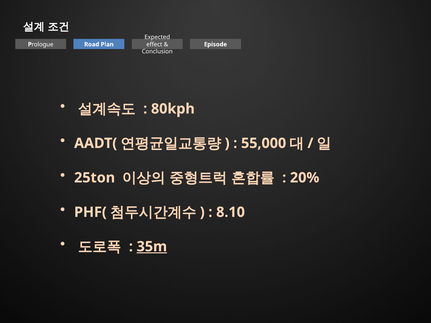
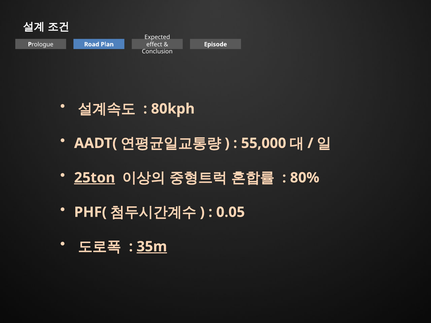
25ton underline: none -> present
20%: 20% -> 80%
8.10: 8.10 -> 0.05
